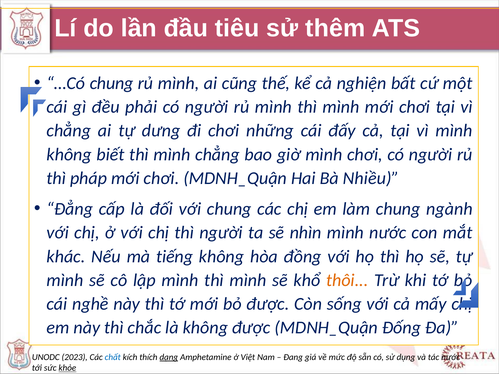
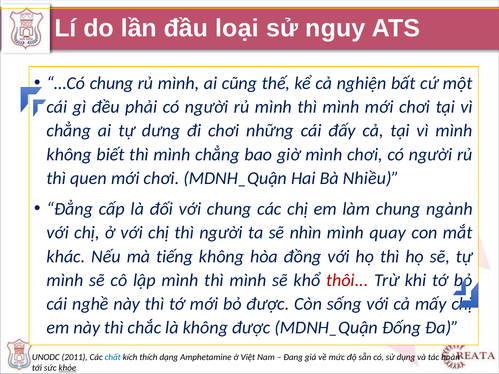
tiêu: tiêu -> loại
thêm: thêm -> nguy
pháp: pháp -> quen
mình nước: nước -> quay
thôi colour: orange -> red
2023: 2023 -> 2011
dạng underline: present -> none
tác nước: nước -> hoàn
